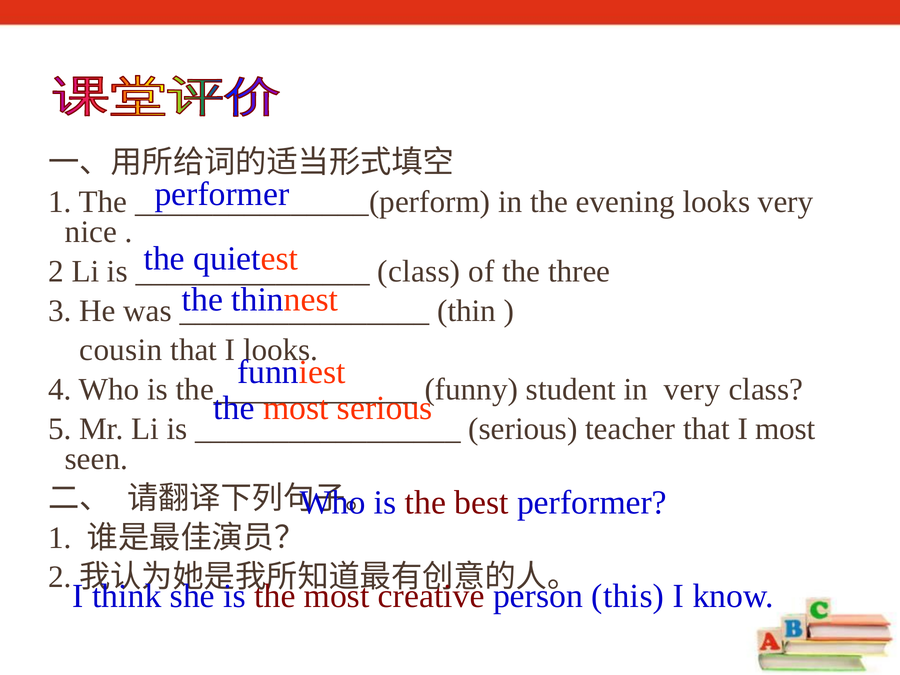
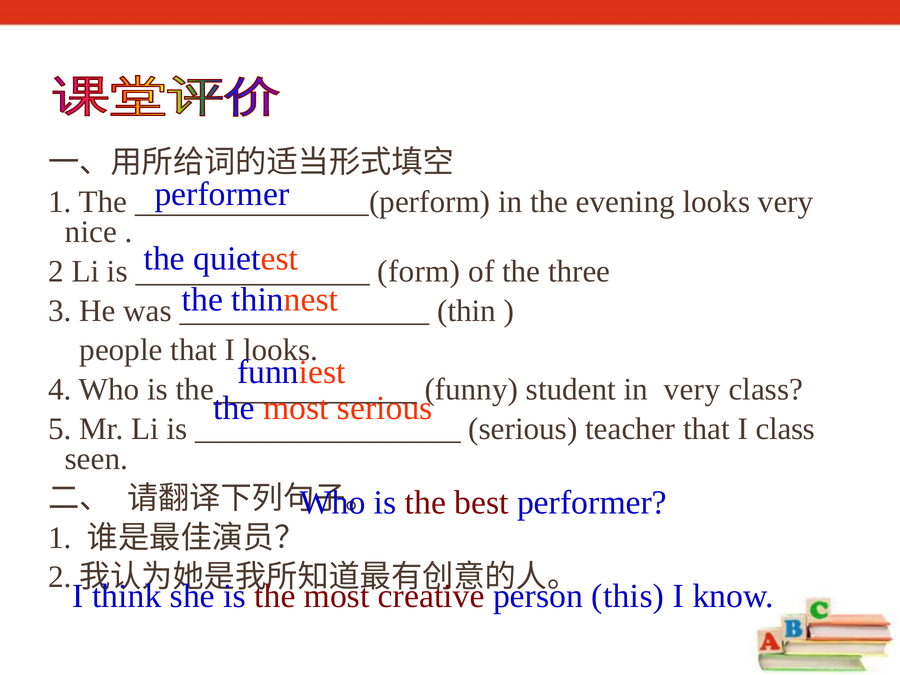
class at (419, 271): class -> form
cousin: cousin -> people
I most: most -> class
